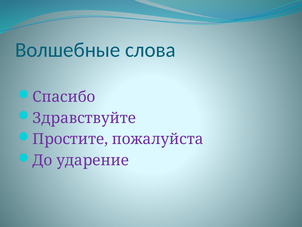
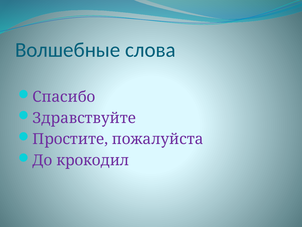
ударение: ударение -> крокодил
